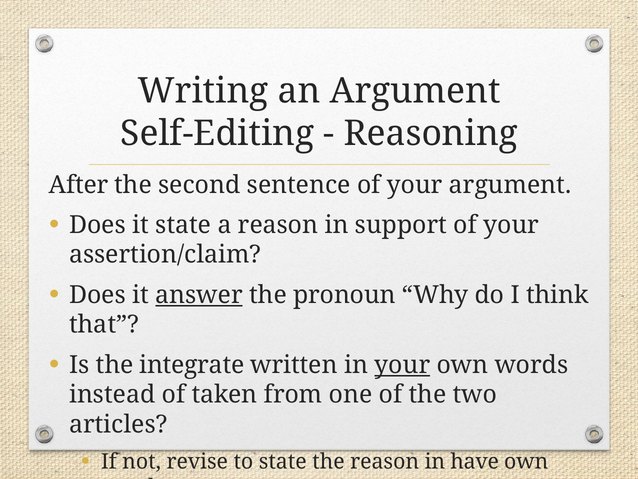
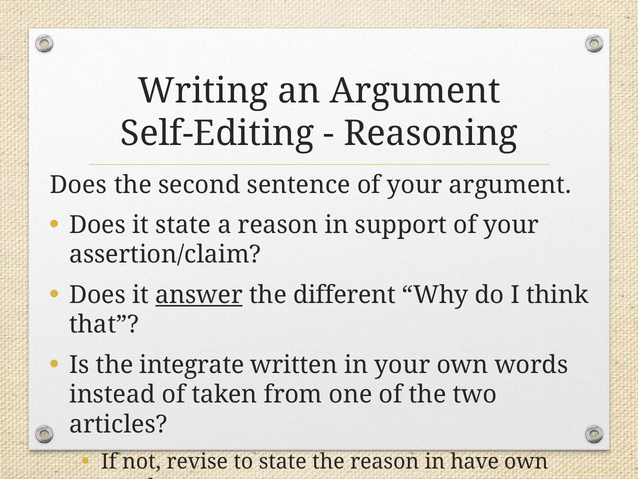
After at (79, 185): After -> Does
pronoun: pronoun -> different
your at (402, 364) underline: present -> none
